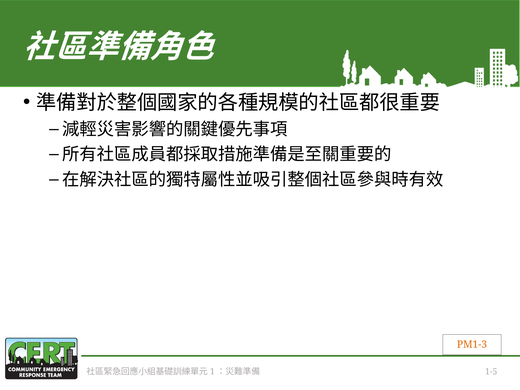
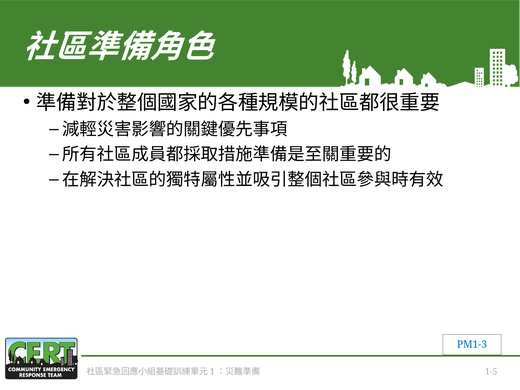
PM1-3 colour: orange -> blue
